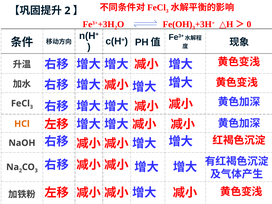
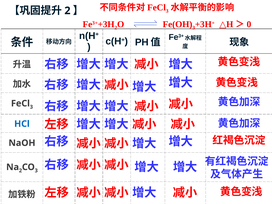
HCl colour: orange -> blue
